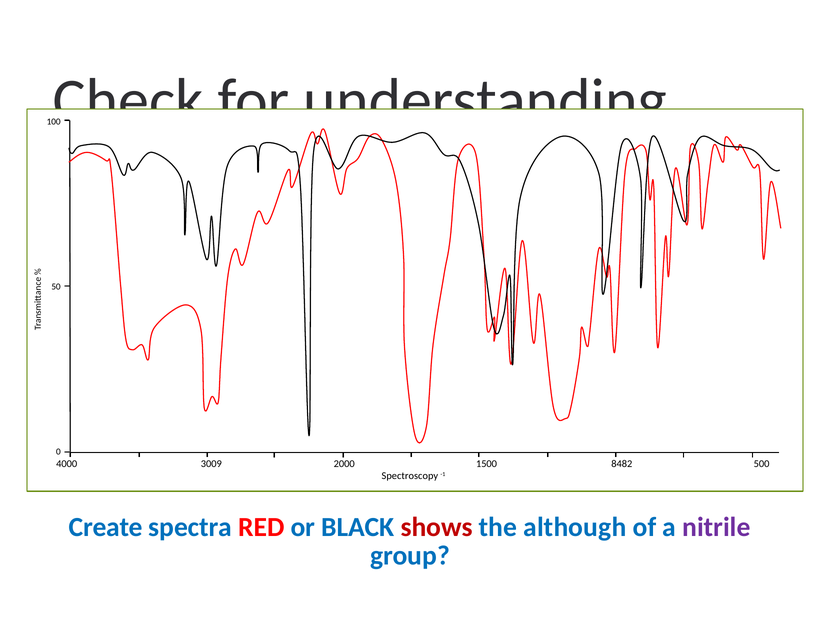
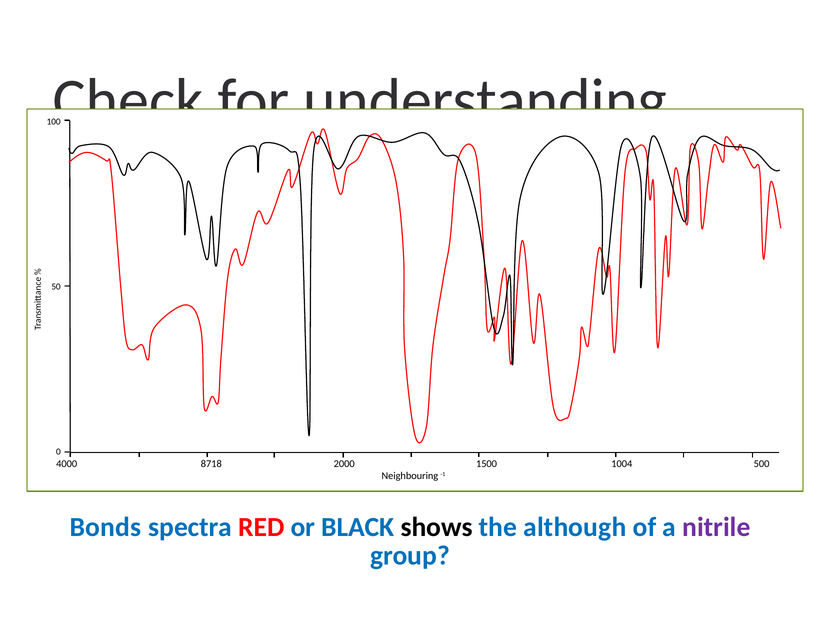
3009: 3009 -> 8718
8482: 8482 -> 1004
Spectroscopy: Spectroscopy -> Neighbouring
Create: Create -> Bonds
shows colour: red -> black
